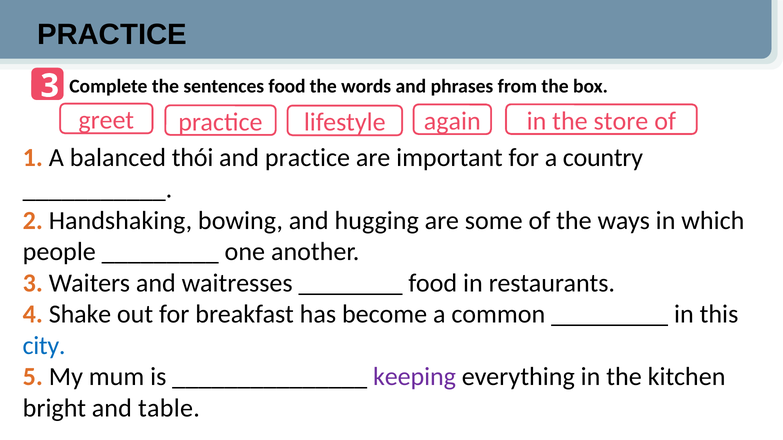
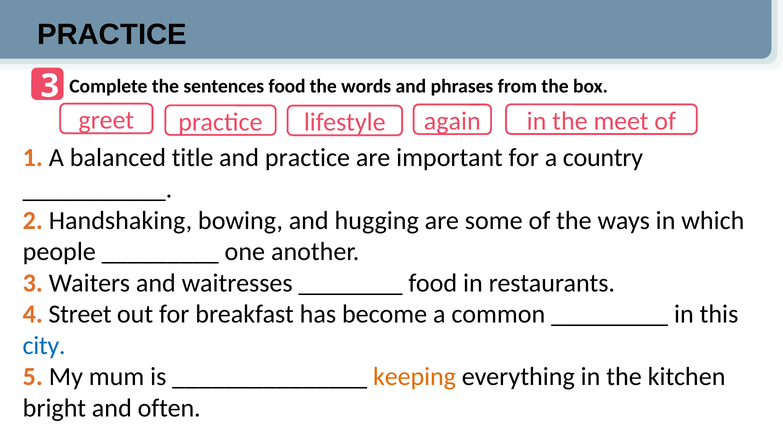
store: store -> meet
thói: thói -> title
Shake: Shake -> Street
keeping colour: purple -> orange
table: table -> often
